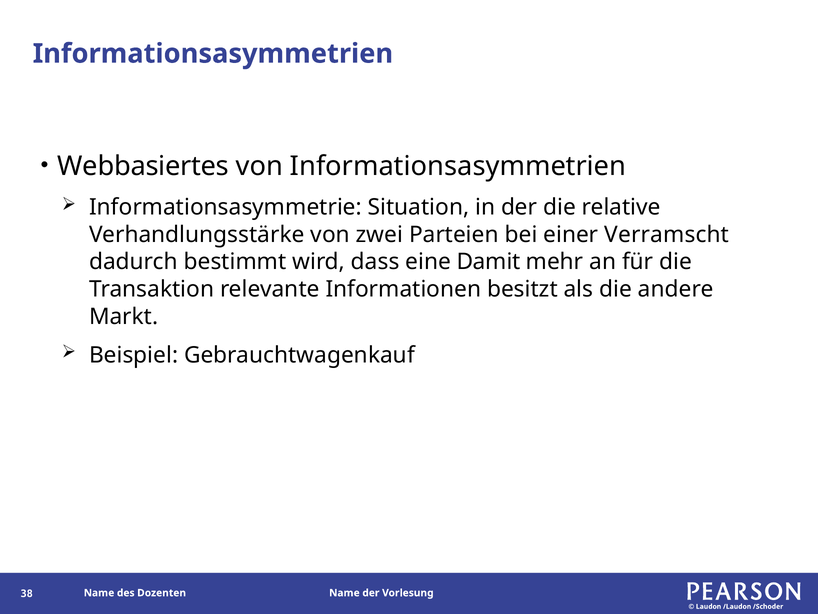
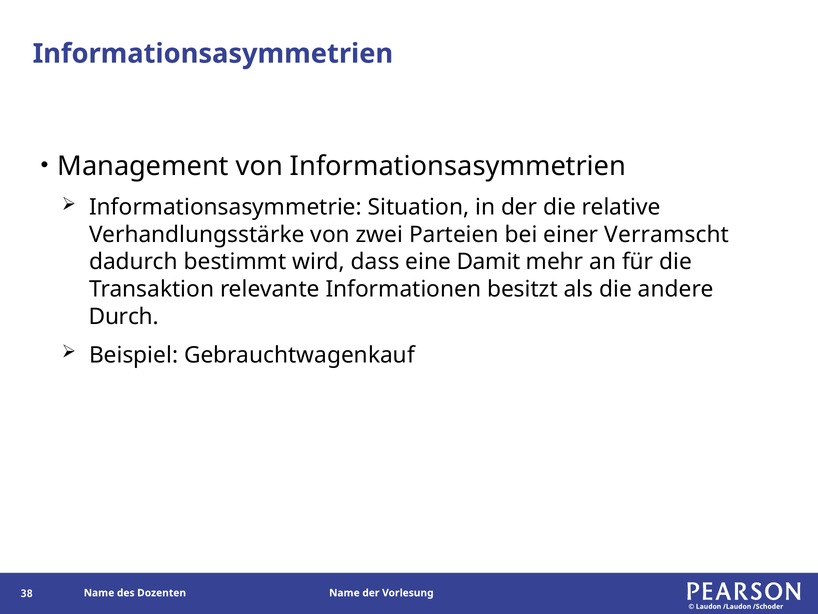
Webbasiertes: Webbasiertes -> Management
Markt: Markt -> Durch
